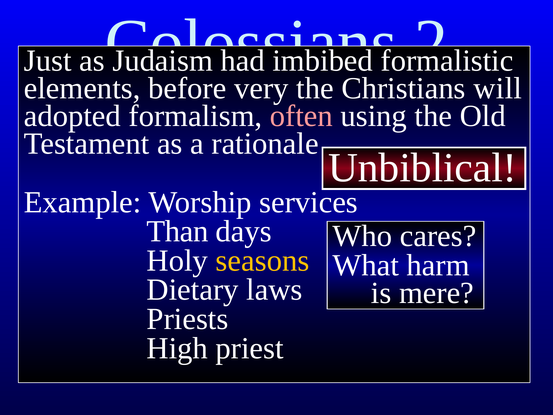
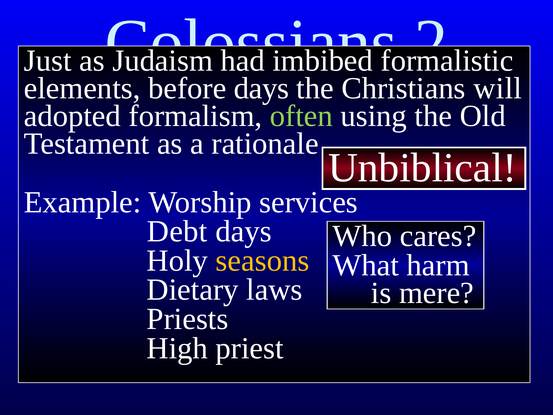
before very: very -> days
often colour: pink -> light green
Than: Than -> Debt
